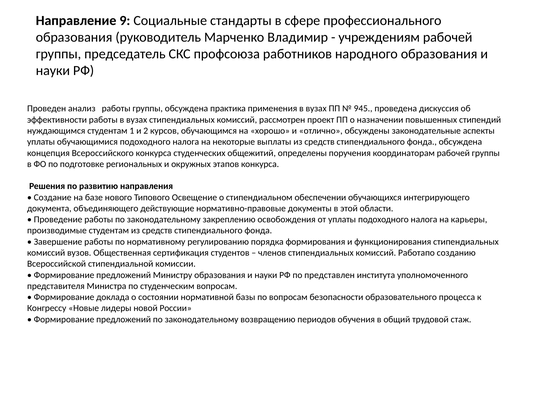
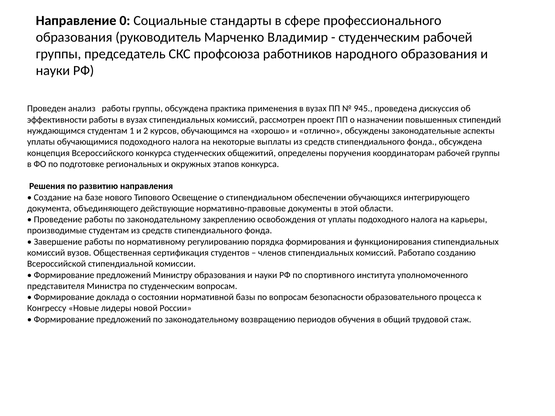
9: 9 -> 0
учреждениям at (379, 37): учреждениям -> студенческим
представлен: представлен -> спортивного
